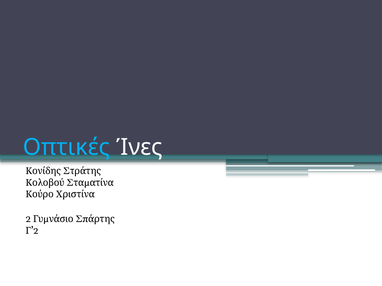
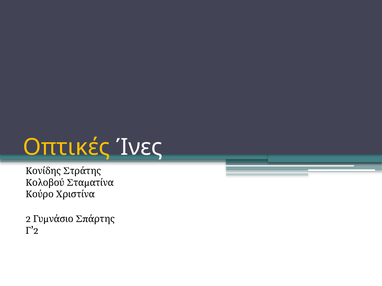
Οπτικές colour: light blue -> yellow
